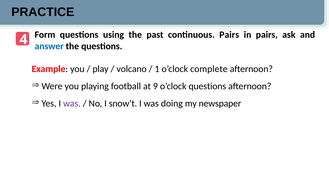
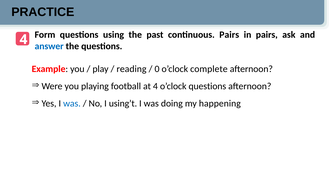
volcano: volcano -> reading
1: 1 -> 0
at 9: 9 -> 4
was at (72, 103) colour: purple -> blue
snow’t: snow’t -> using’t
newspaper: newspaper -> happening
